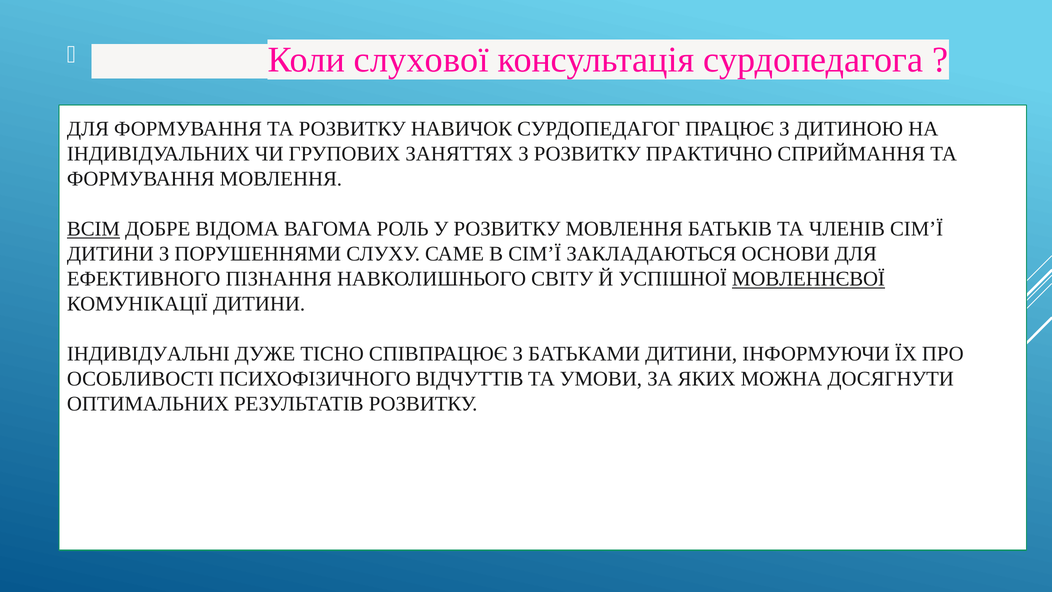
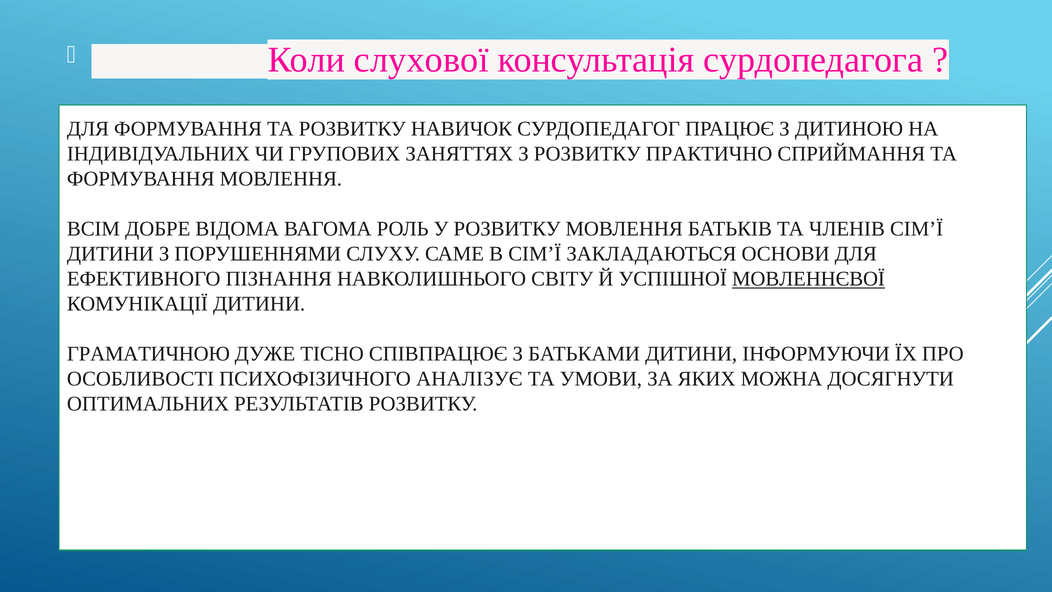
ВСІМ underline: present -> none
ІНДИВІДУАЛЬНІ: ІНДИВІДУАЛЬНІ -> ГРАМАТИЧНОЮ
ВІДЧУТТІВ: ВІДЧУТТІВ -> АНАЛІЗУЄ
